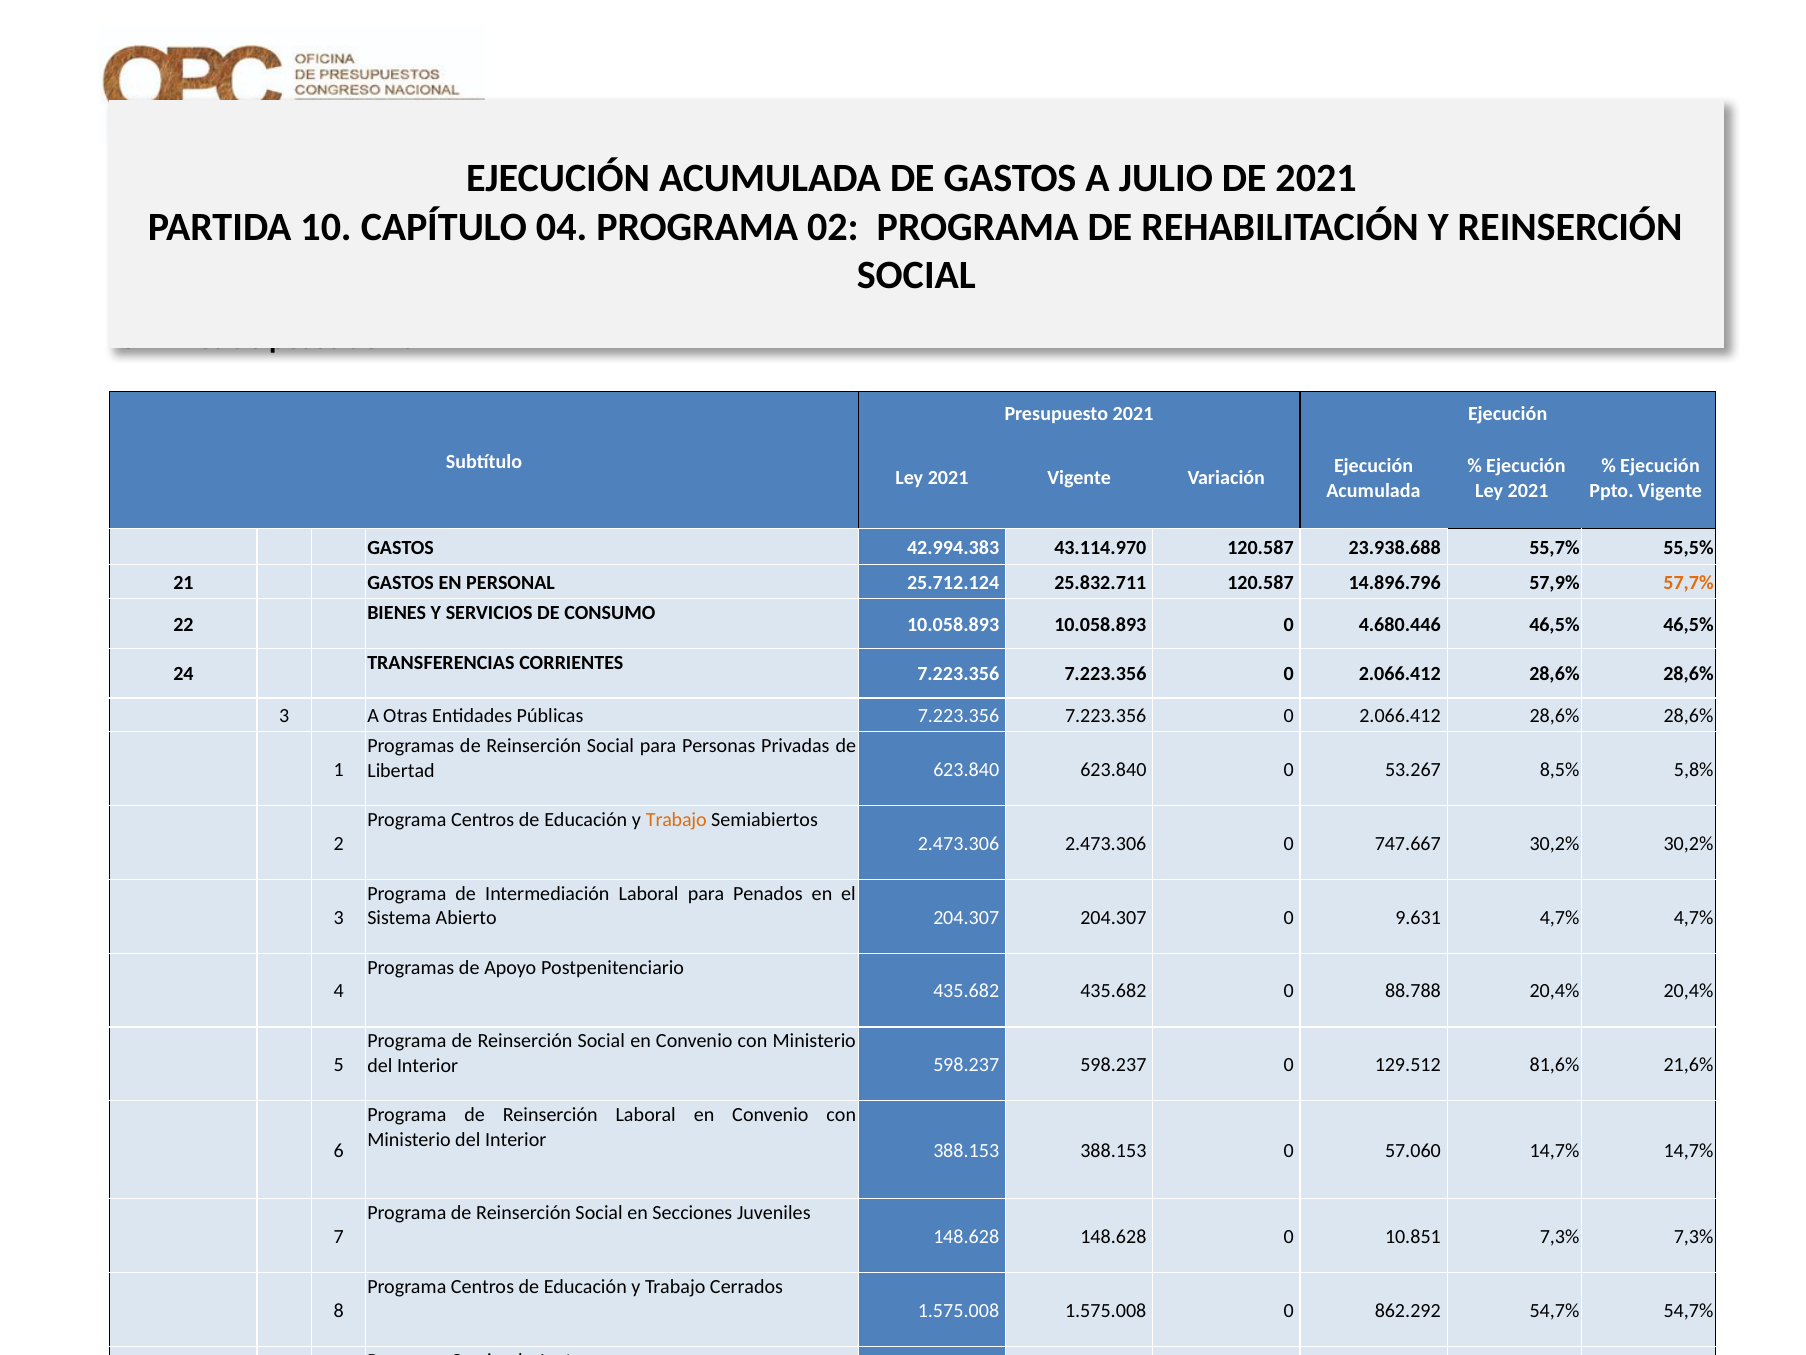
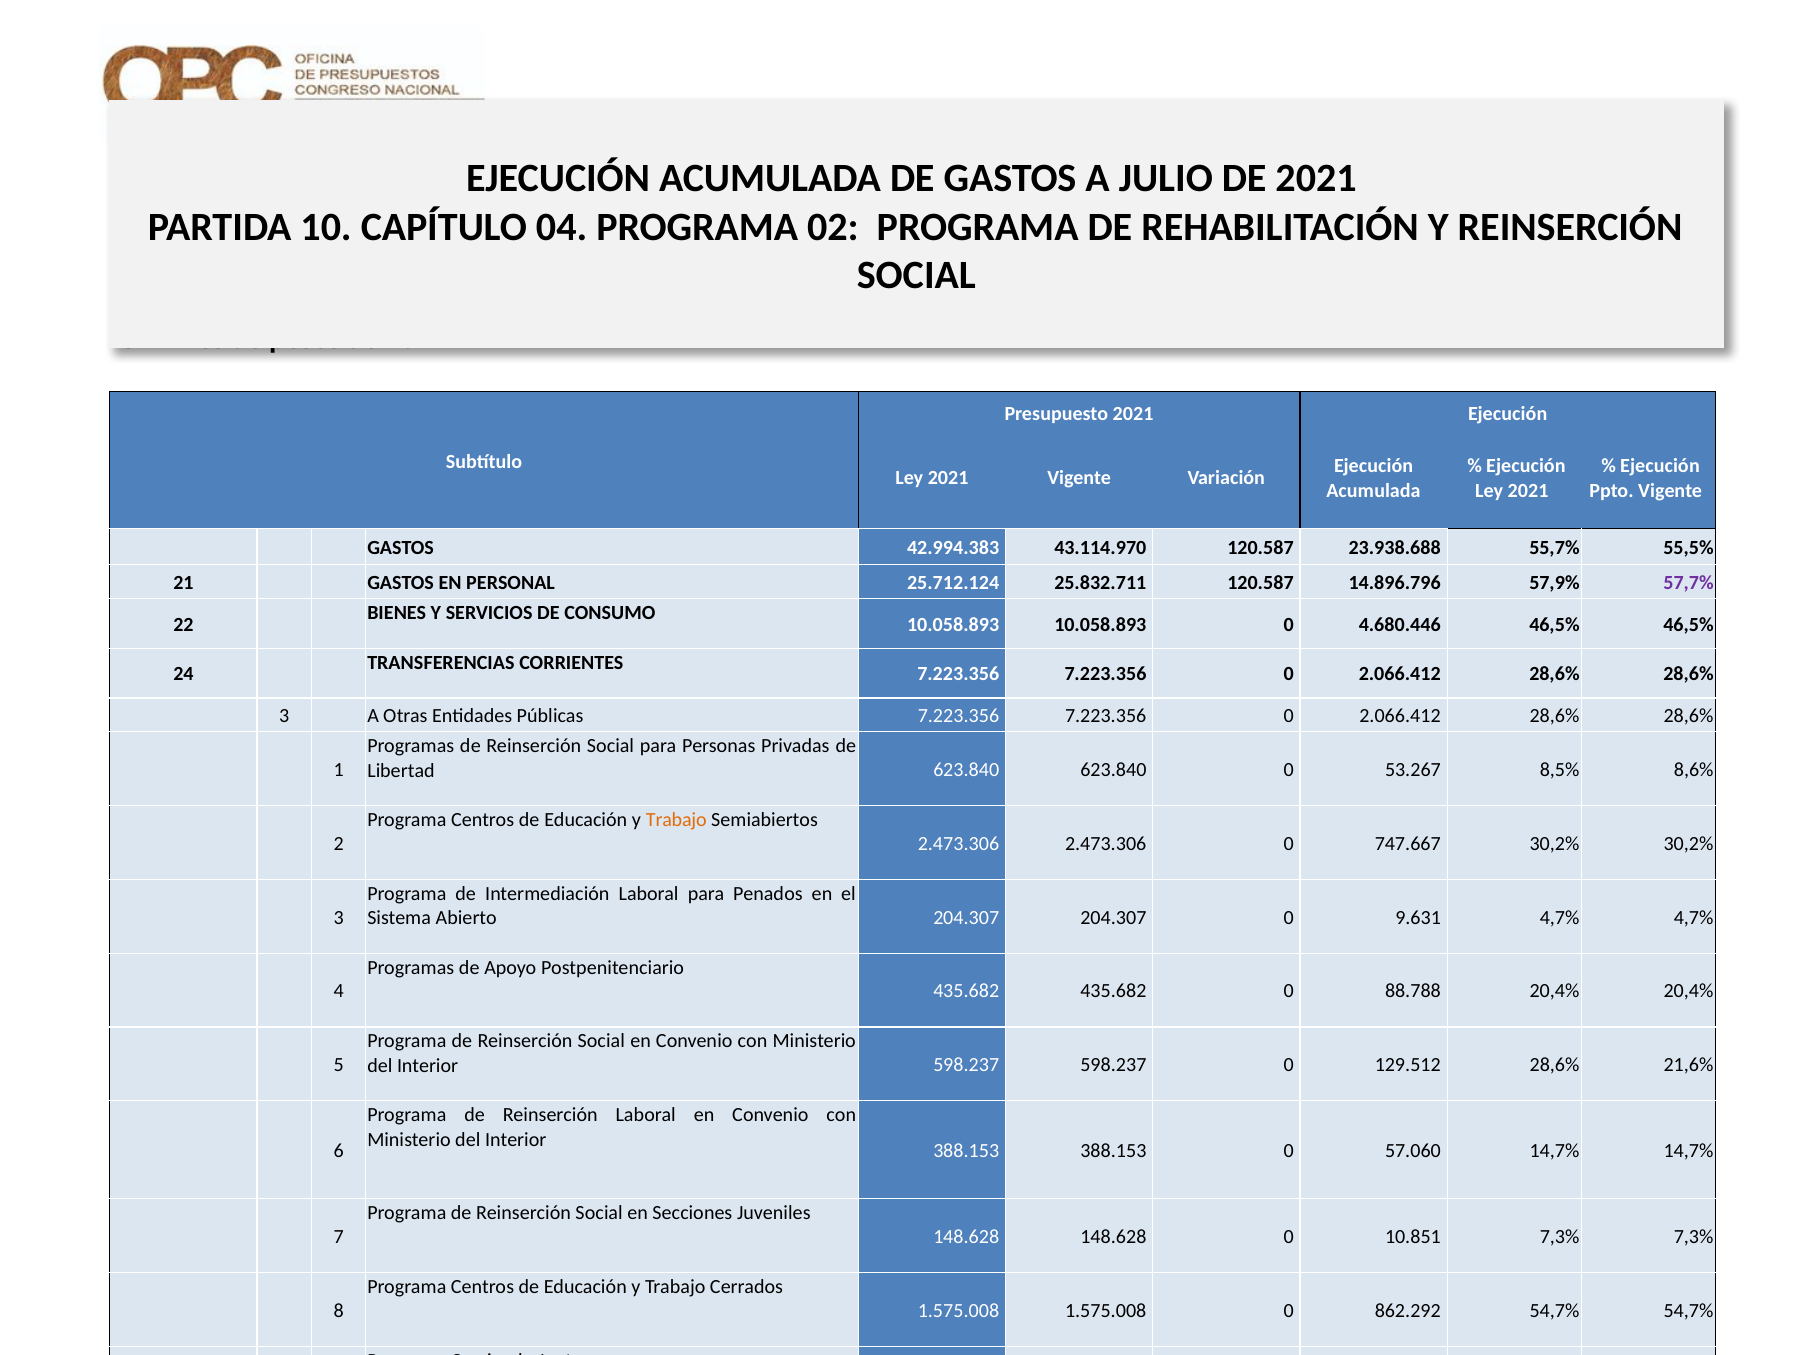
57,7% colour: orange -> purple
5,8%: 5,8% -> 8,6%
129.512 81,6%: 81,6% -> 28,6%
